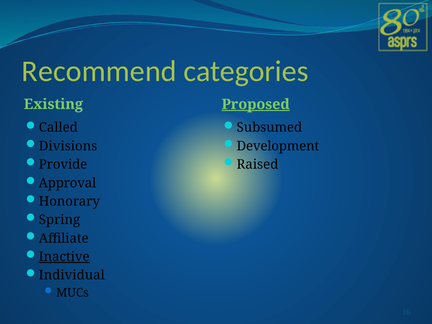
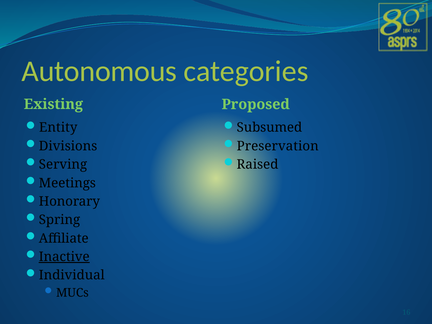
Recommend: Recommend -> Autonomous
Proposed underline: present -> none
Called: Called -> Entity
Development: Development -> Preservation
Provide: Provide -> Serving
Approval: Approval -> Meetings
